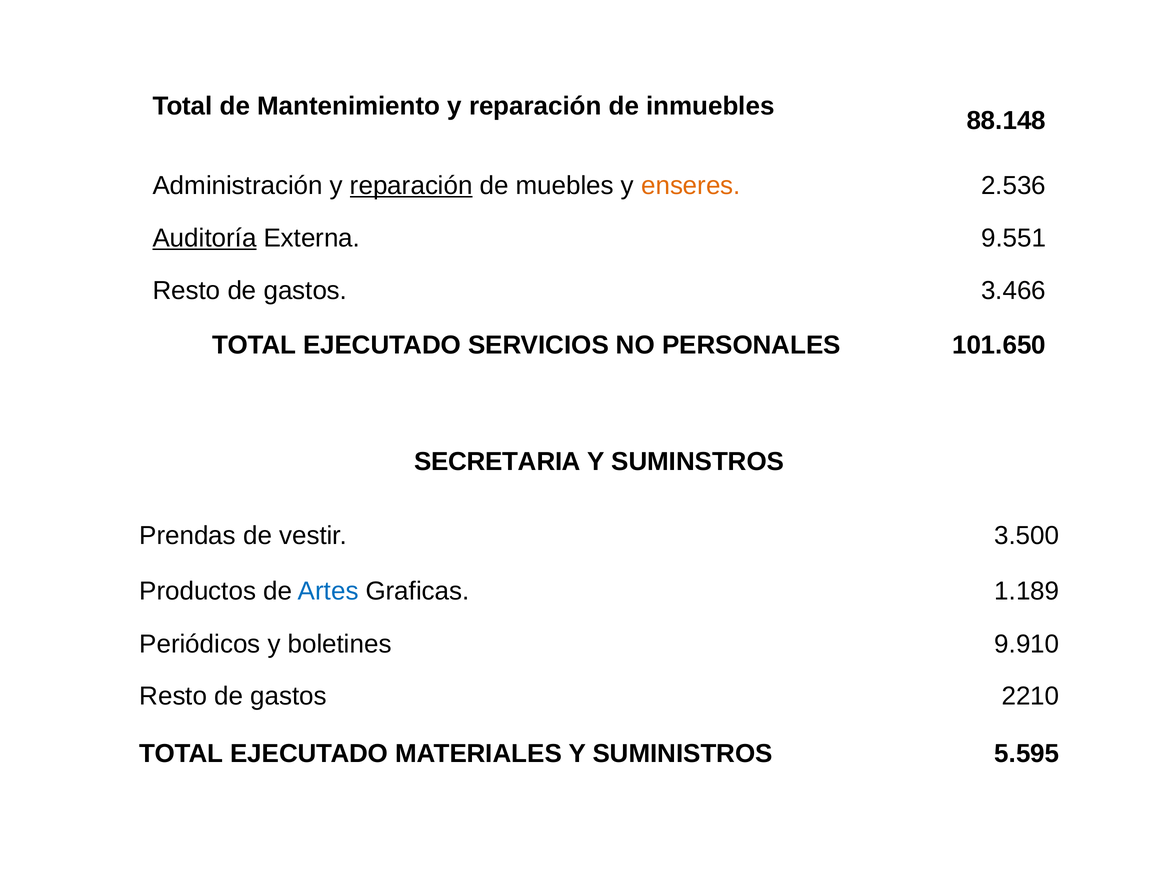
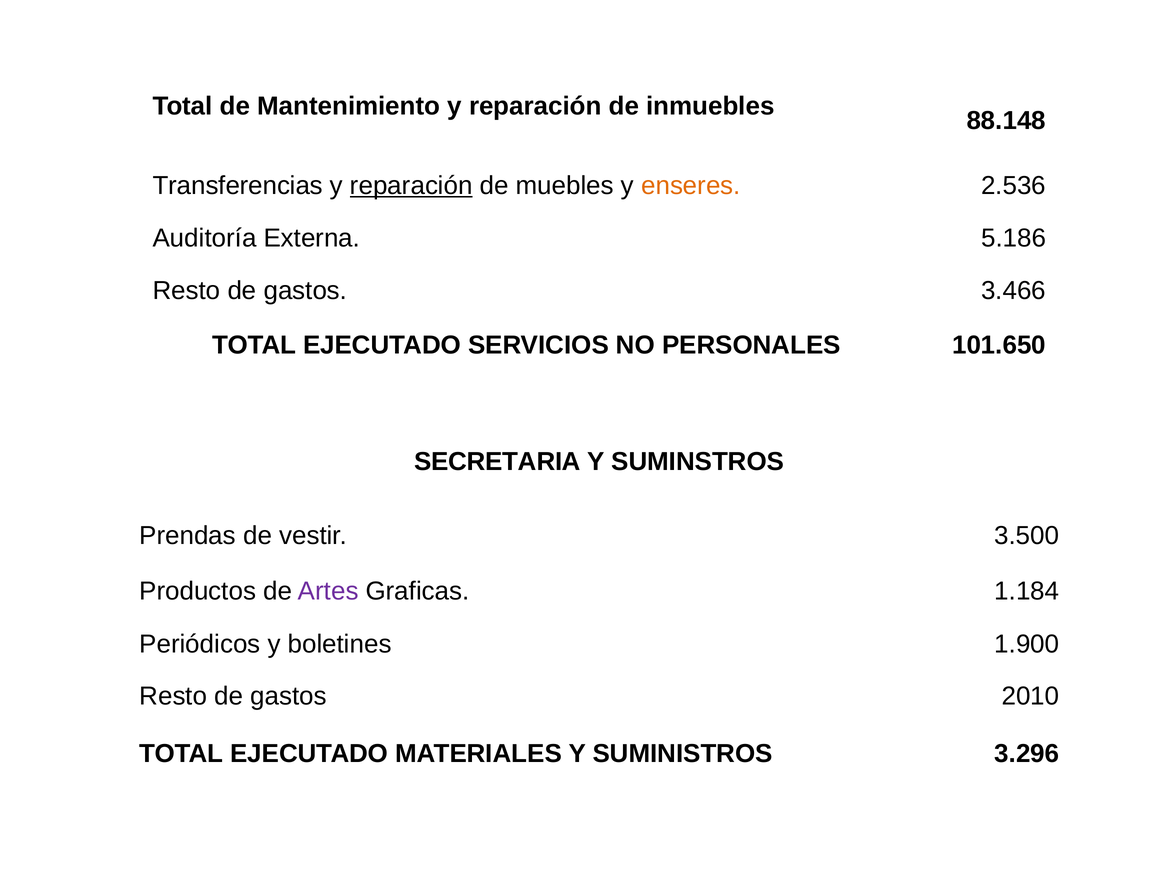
Administración: Administración -> Transferencias
Auditoría underline: present -> none
9.551: 9.551 -> 5.186
Artes colour: blue -> purple
1.189: 1.189 -> 1.184
9.910: 9.910 -> 1.900
2210: 2210 -> 2010
5.595: 5.595 -> 3.296
